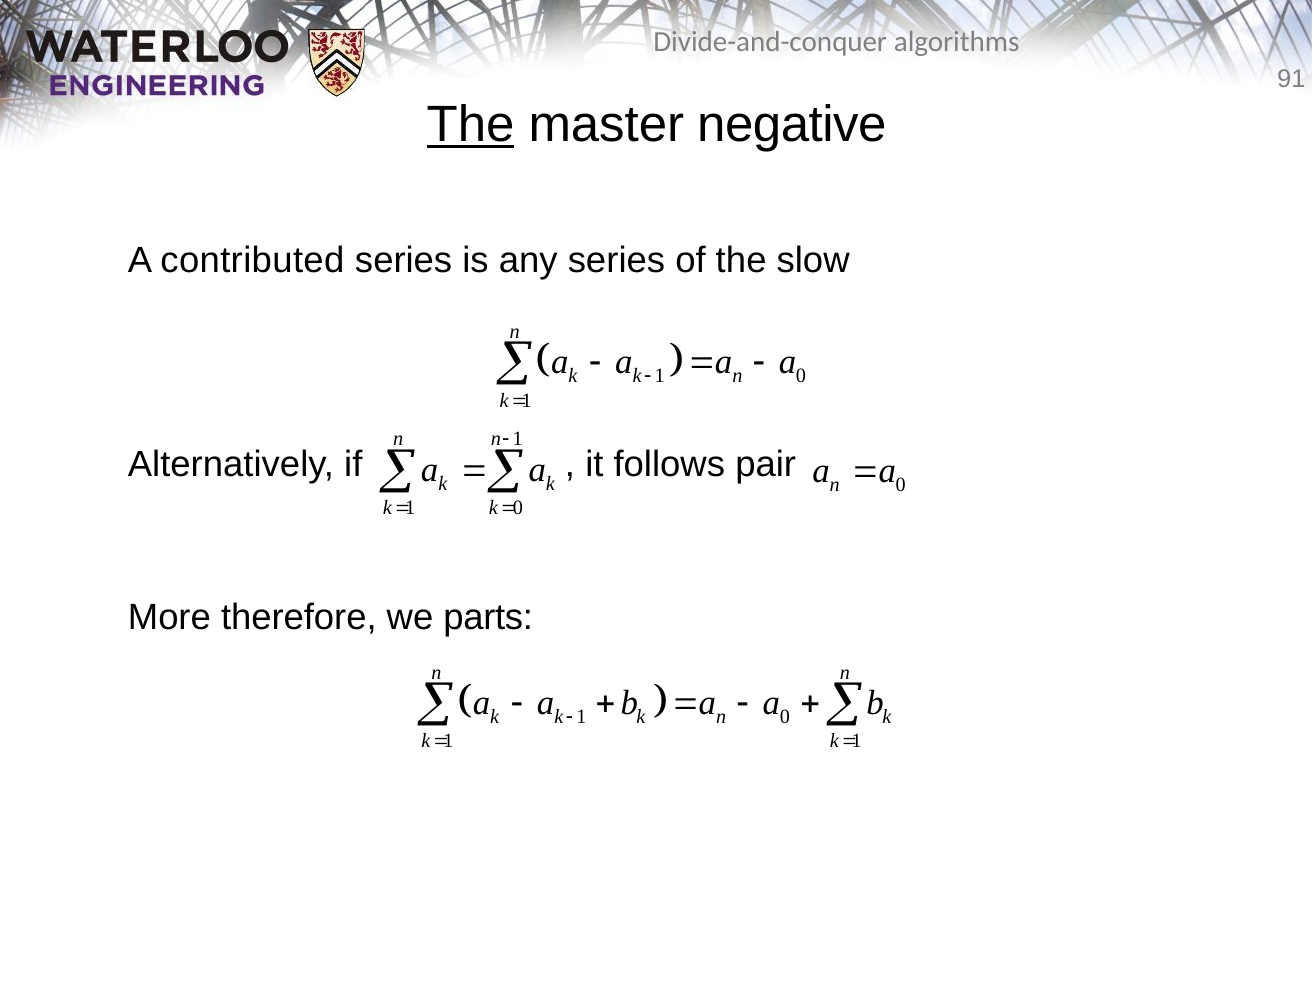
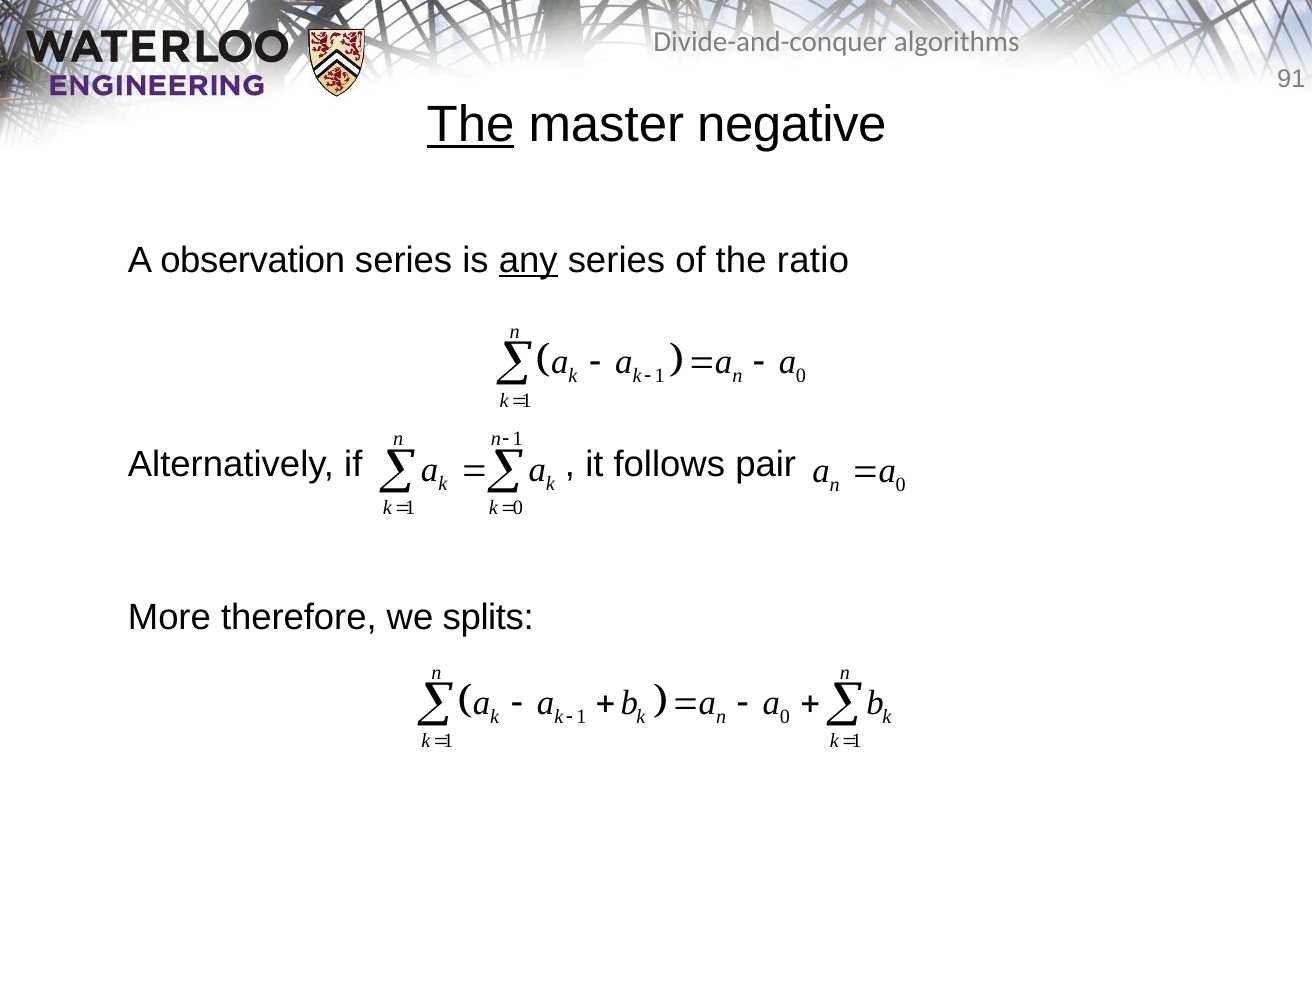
contributed: contributed -> observation
any underline: none -> present
slow: slow -> ratio
parts: parts -> splits
